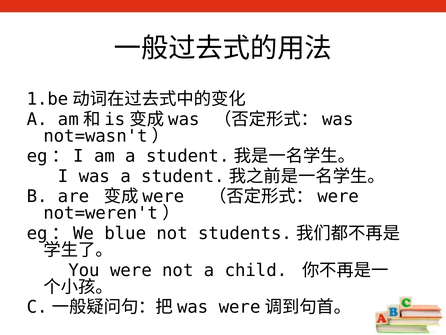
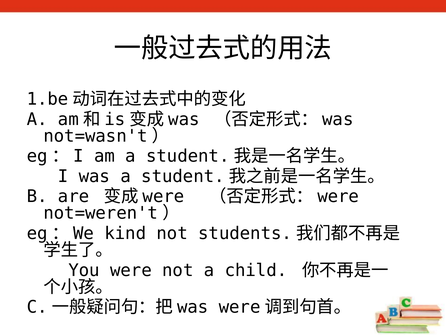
blue: blue -> kind
